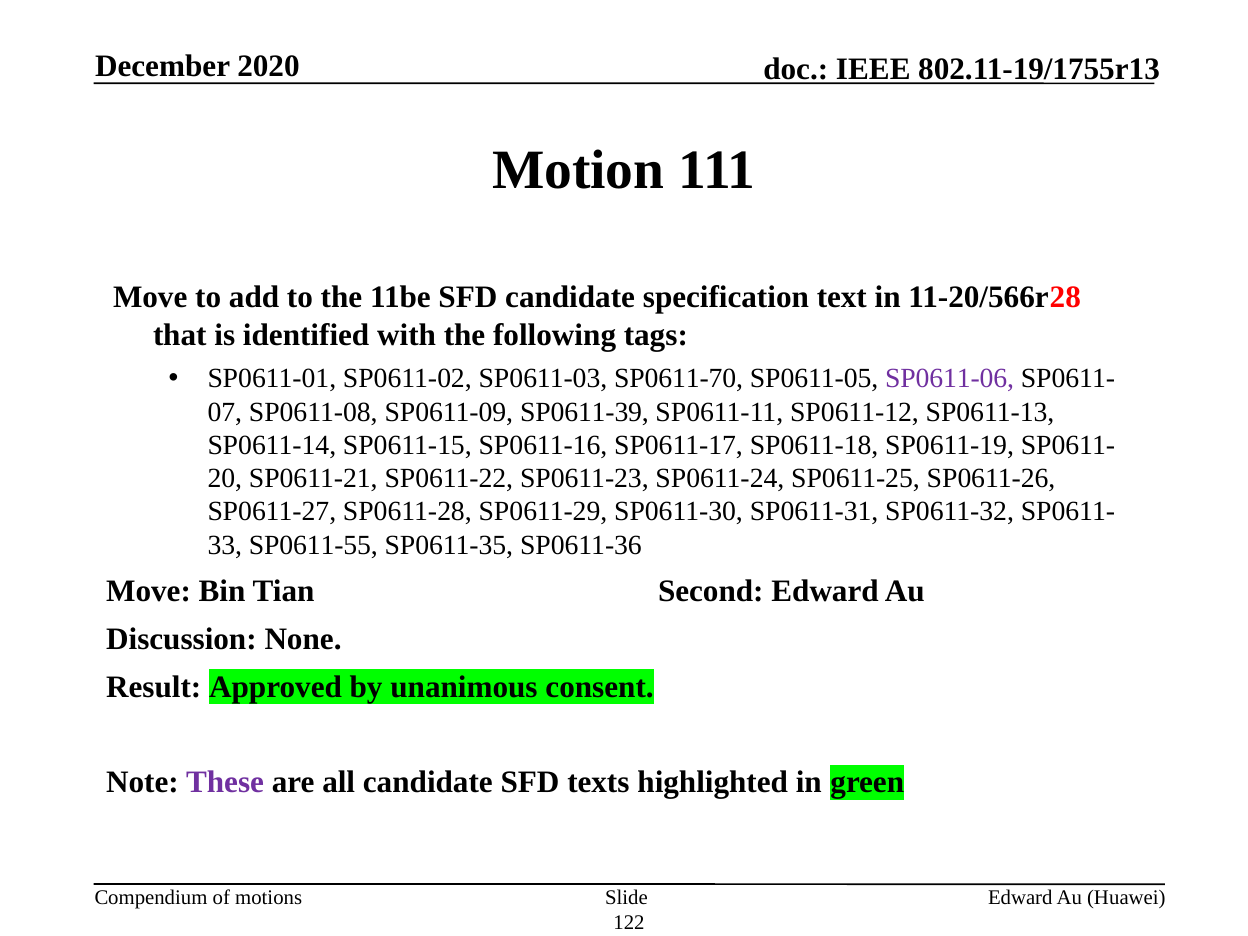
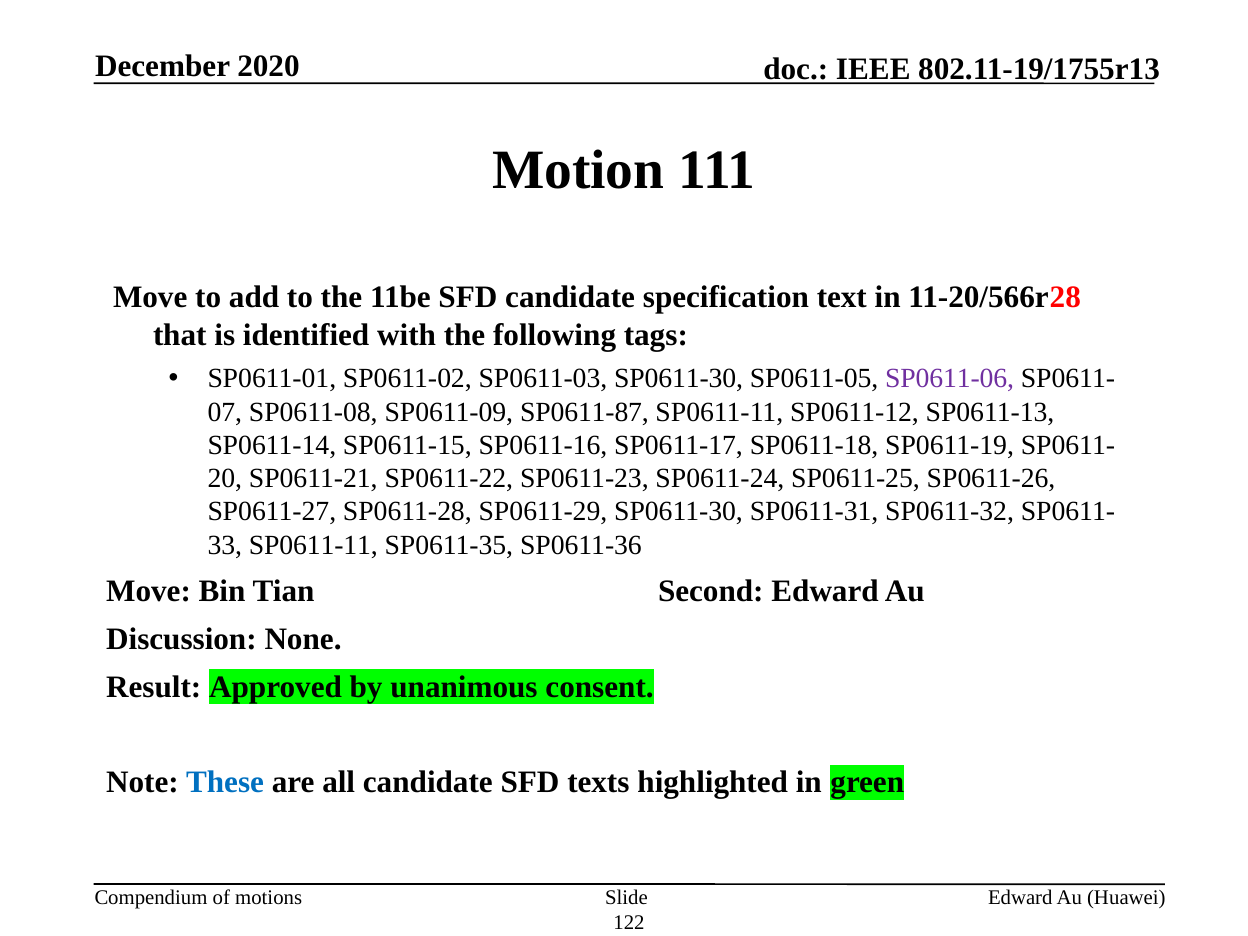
SP0611-03 SP0611-70: SP0611-70 -> SP0611-30
SP0611-39: SP0611-39 -> SP0611-87
SP0611-55 at (313, 545): SP0611-55 -> SP0611-11
These colour: purple -> blue
